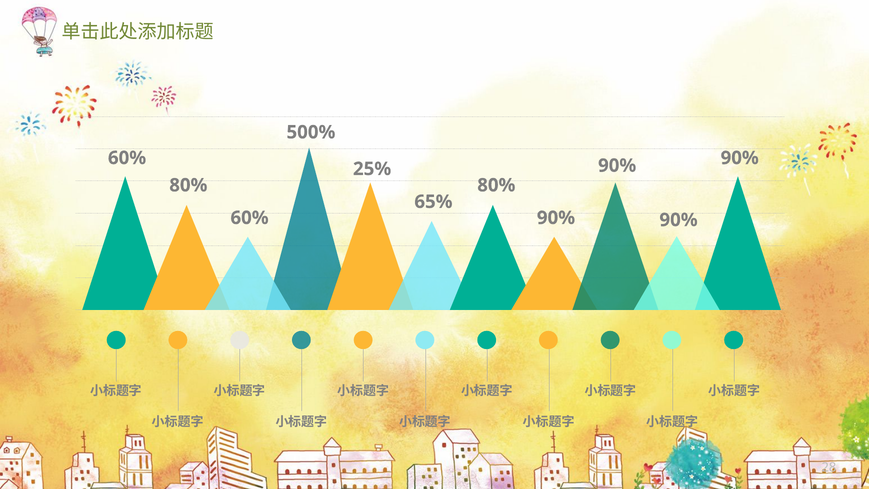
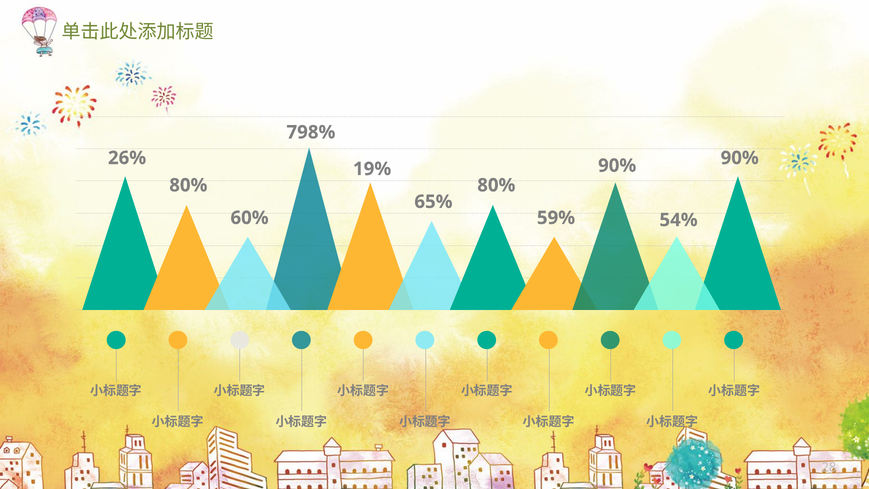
500%: 500% -> 798%
60% at (127, 158): 60% -> 26%
25%: 25% -> 19%
90% at (556, 218): 90% -> 59%
90% at (679, 220): 90% -> 54%
